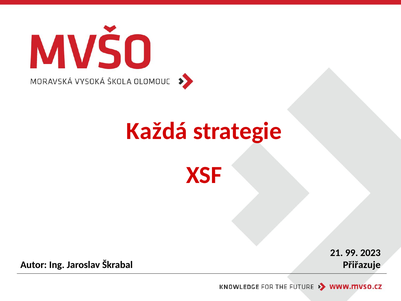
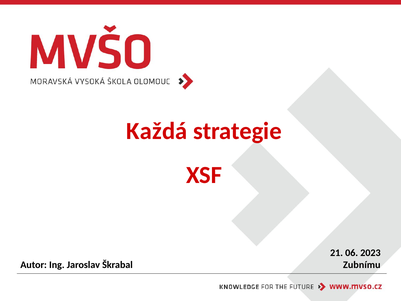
99: 99 -> 06
Přiřazuje: Přiřazuje -> Zubnímu
